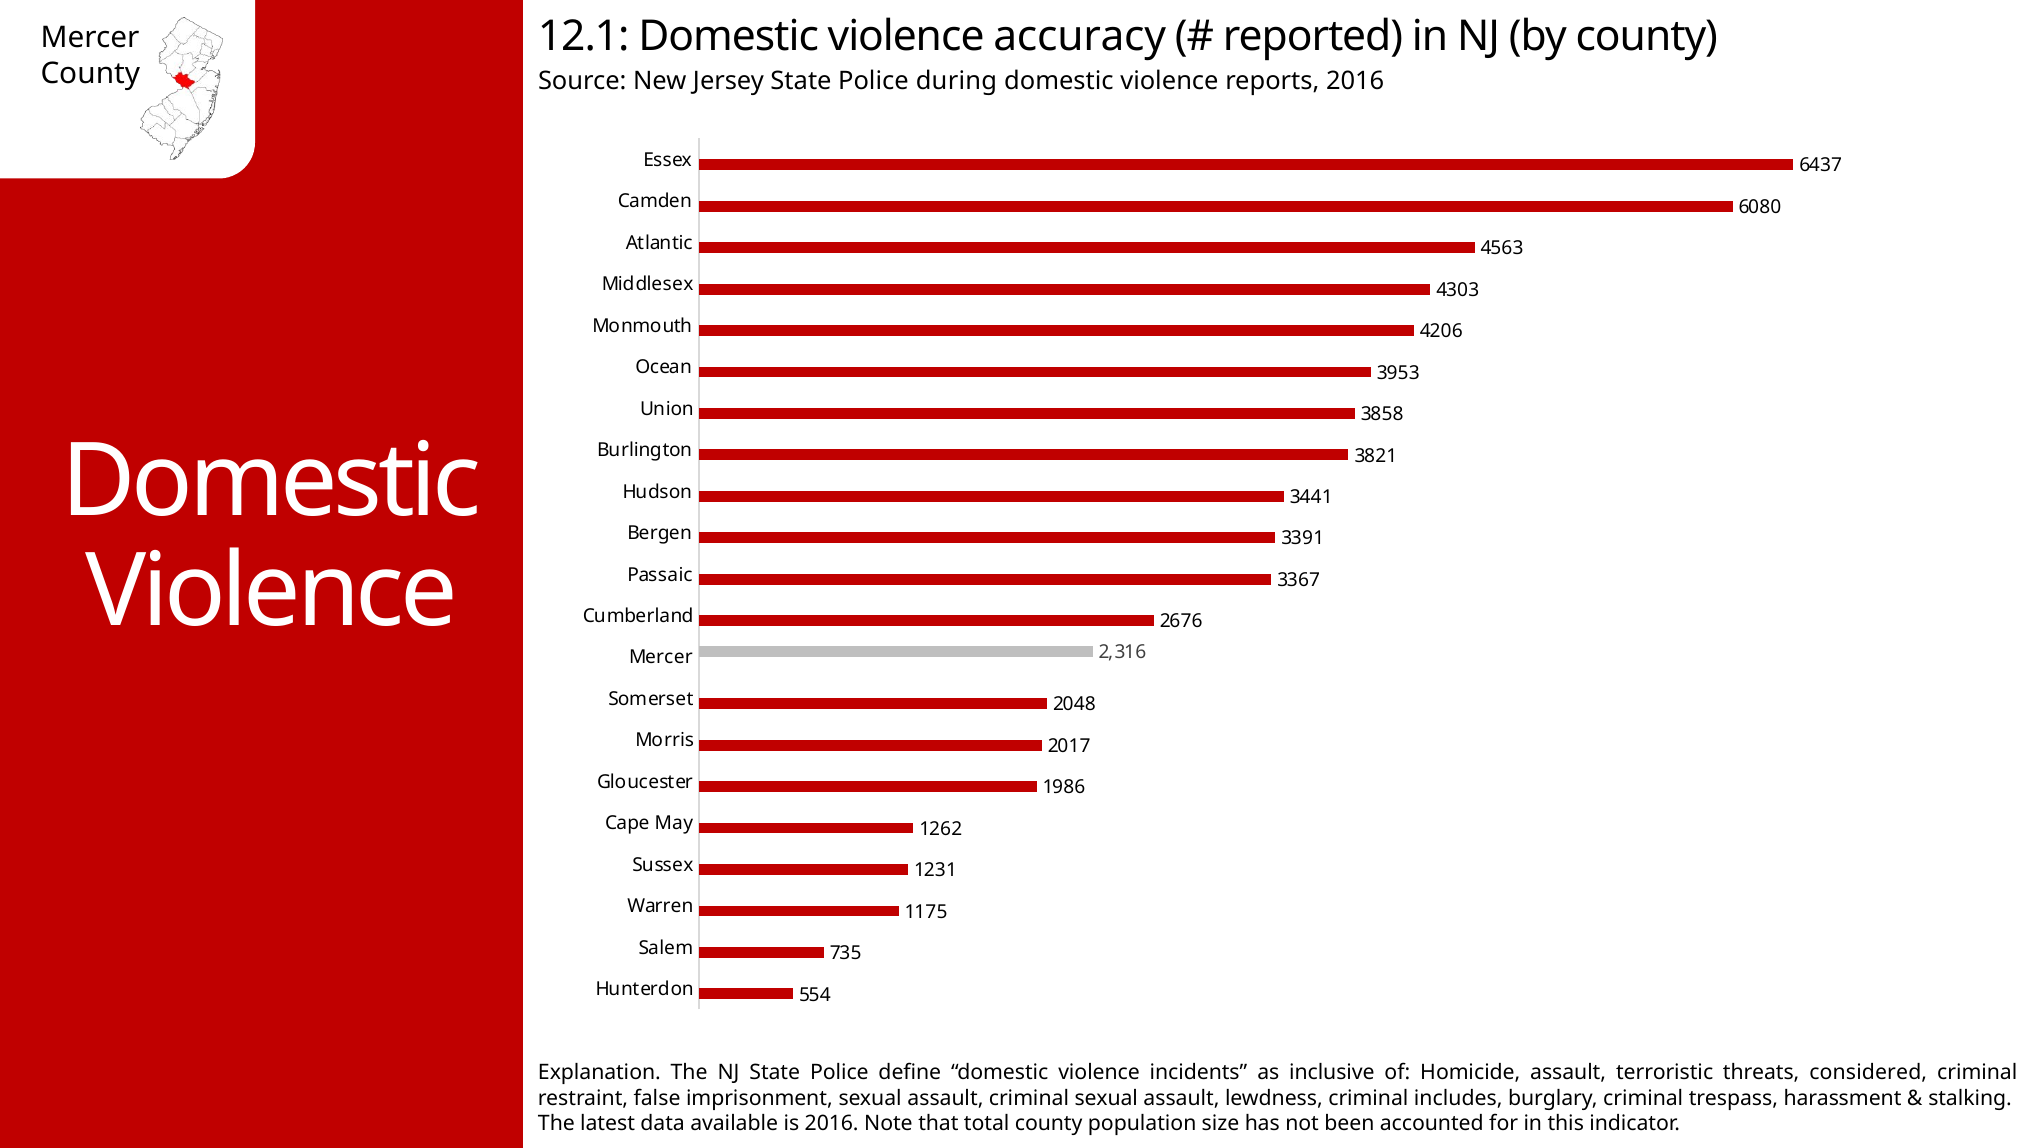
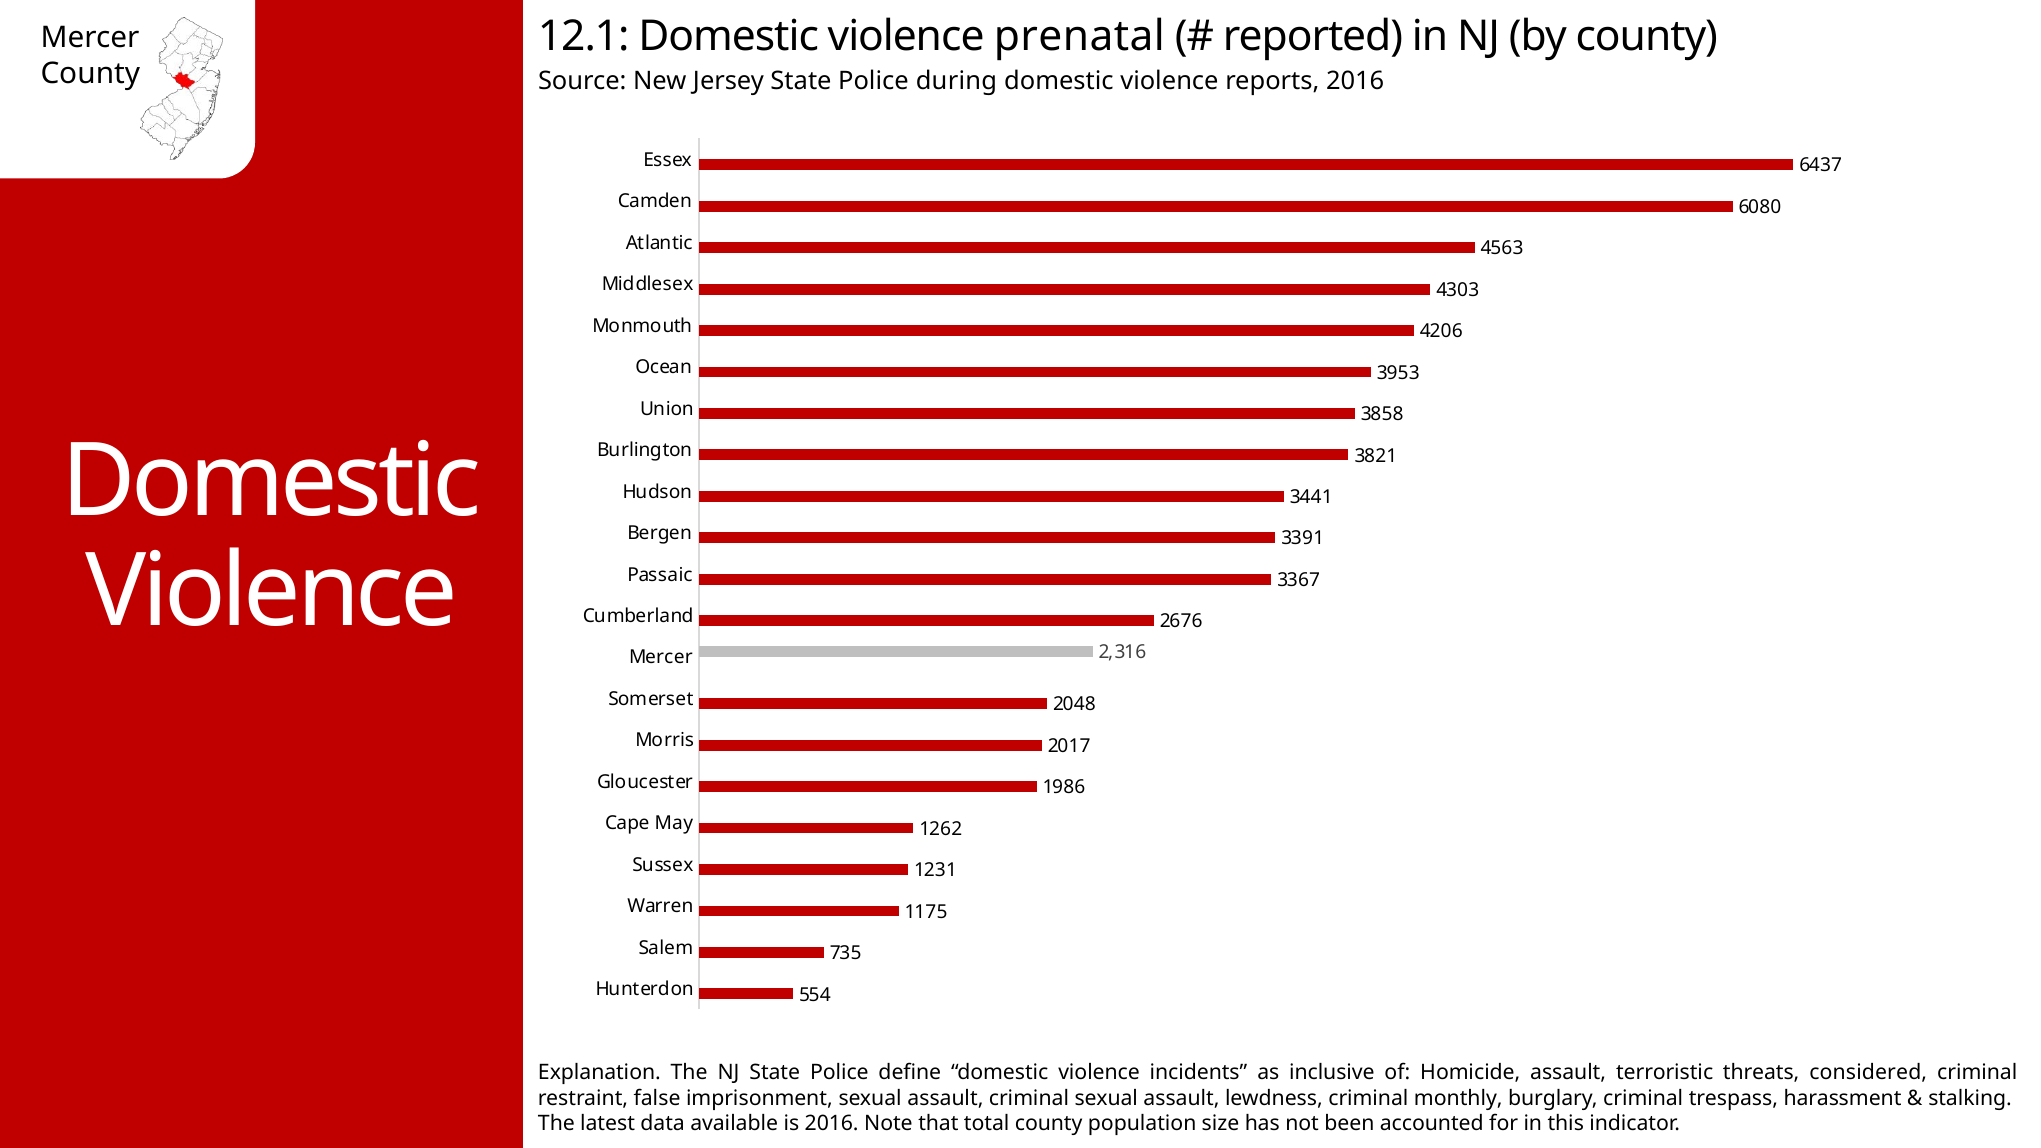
accuracy: accuracy -> prenatal
includes: includes -> monthly
